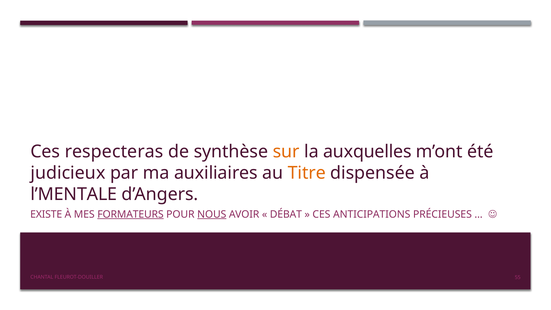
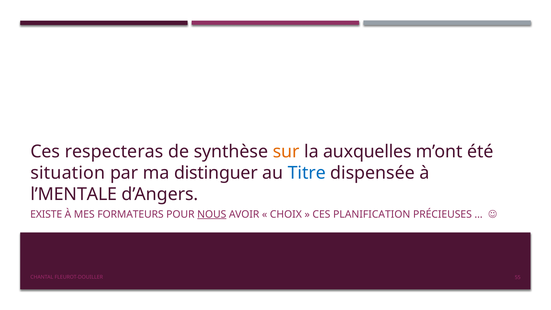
judicieux: judicieux -> situation
auxiliaires: auxiliaires -> distinguer
Titre colour: orange -> blue
FORMATEURS underline: present -> none
DÉBAT: DÉBAT -> CHOIX
ANTICIPATIONS: ANTICIPATIONS -> PLANIFICATION
